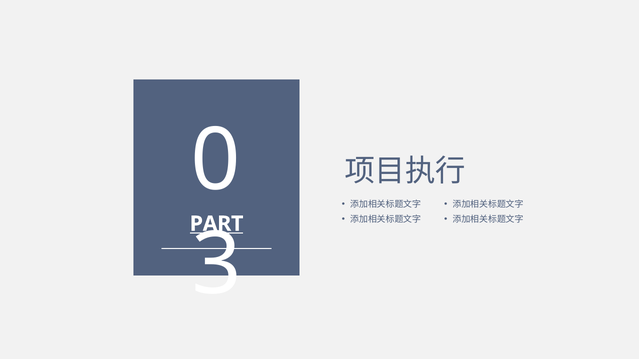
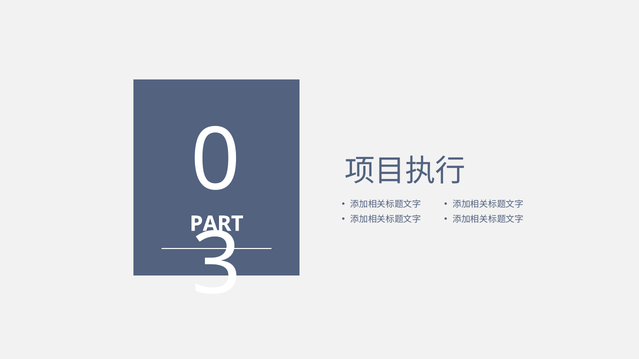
PART underline: present -> none
